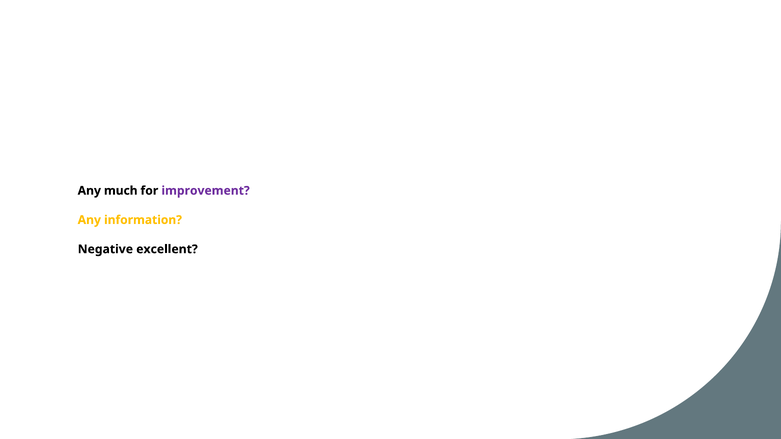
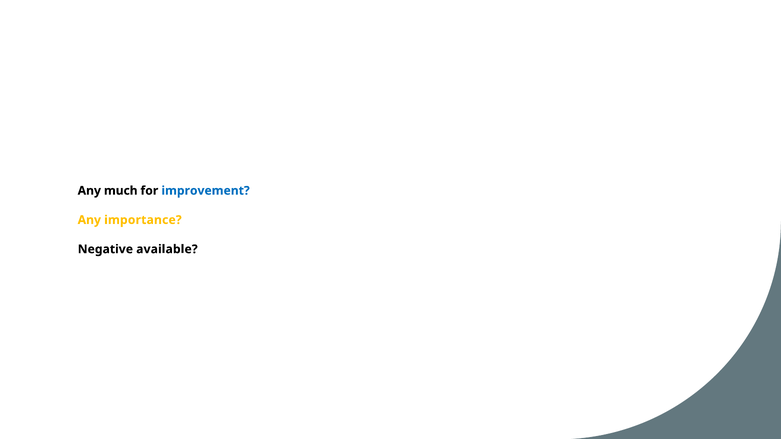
improvement colour: purple -> blue
information: information -> importance
excellent: excellent -> available
